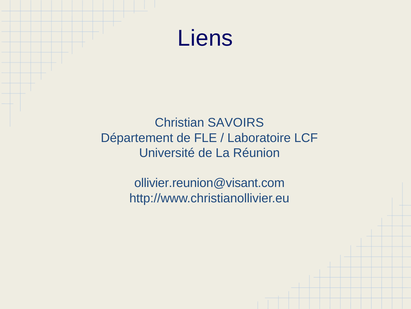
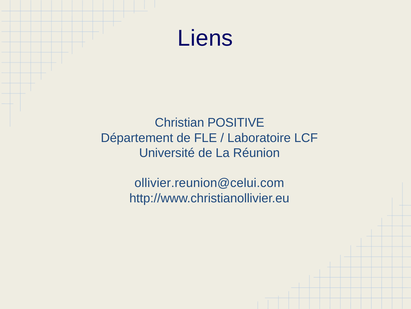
SAVOIRS: SAVOIRS -> POSITIVE
ollivier.reunion@visant.com: ollivier.reunion@visant.com -> ollivier.reunion@celui.com
